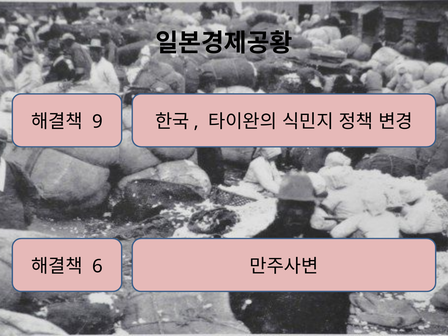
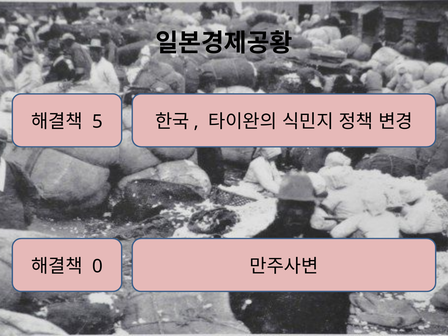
9: 9 -> 5
6: 6 -> 0
